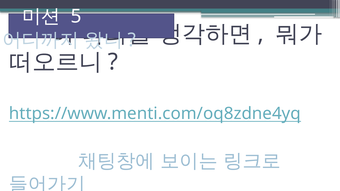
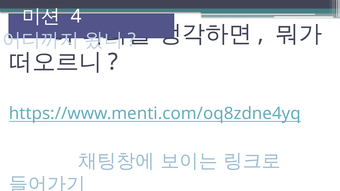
5: 5 -> 4
